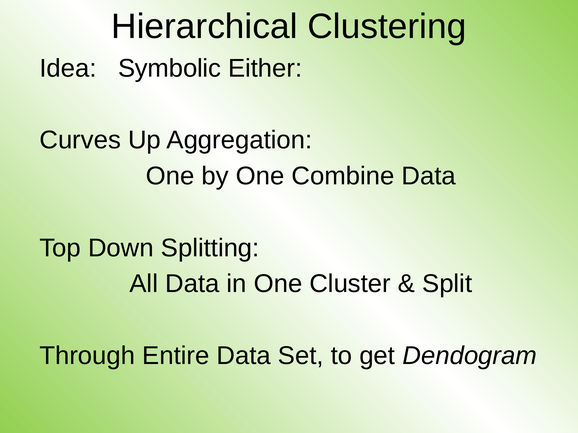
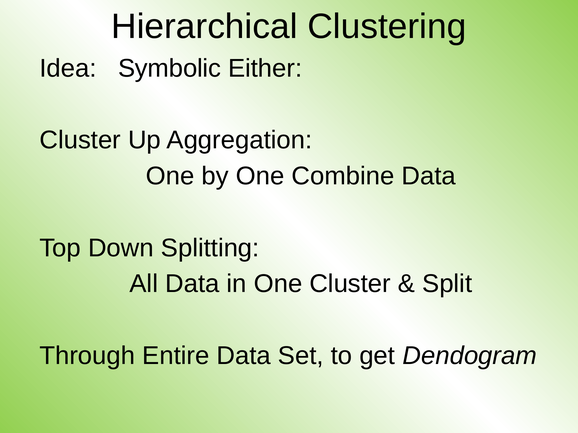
Curves at (80, 140): Curves -> Cluster
